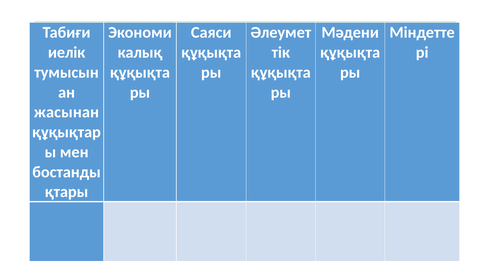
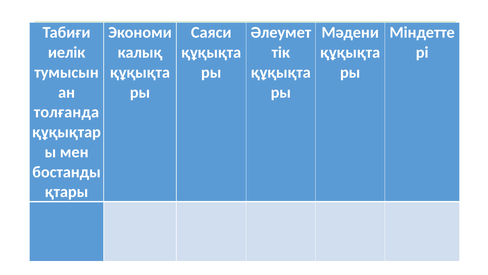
жасынан: жасынан -> толғанда
